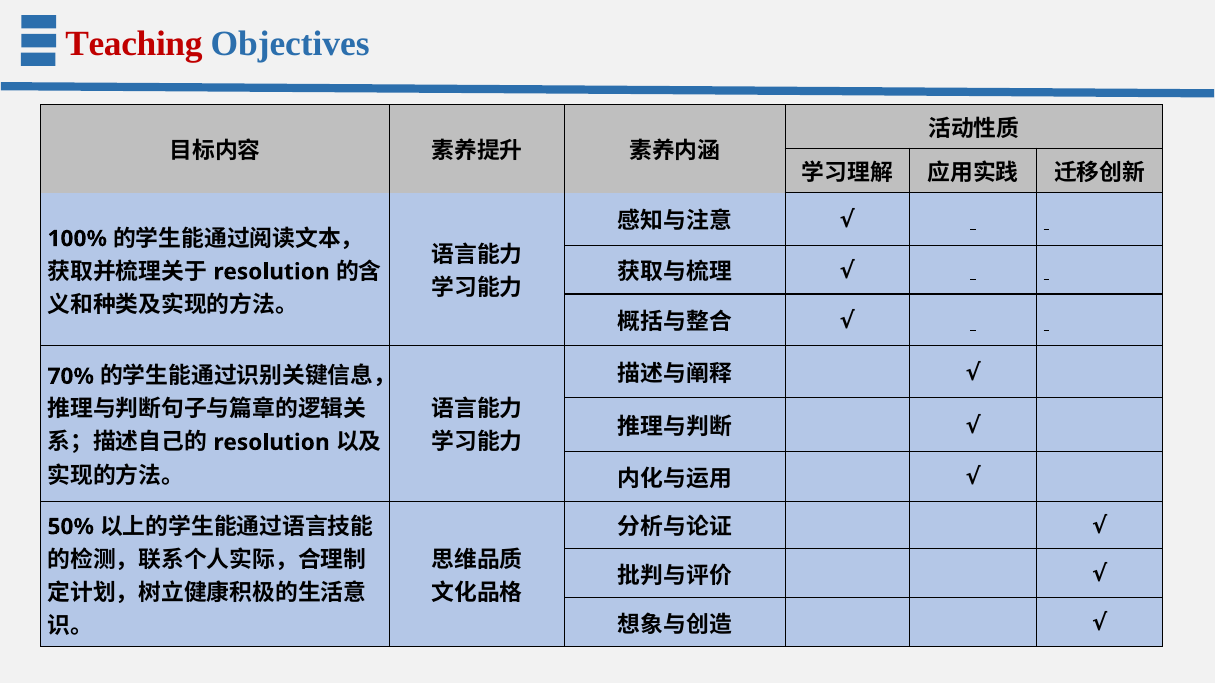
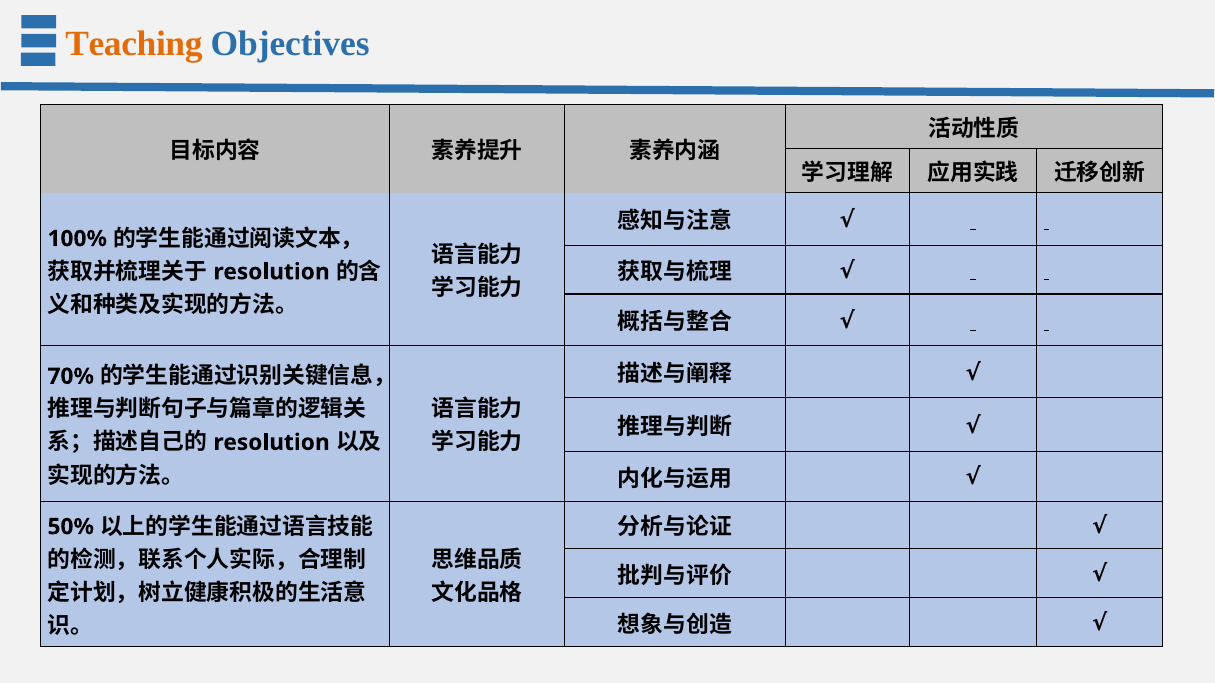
Teaching colour: red -> orange
